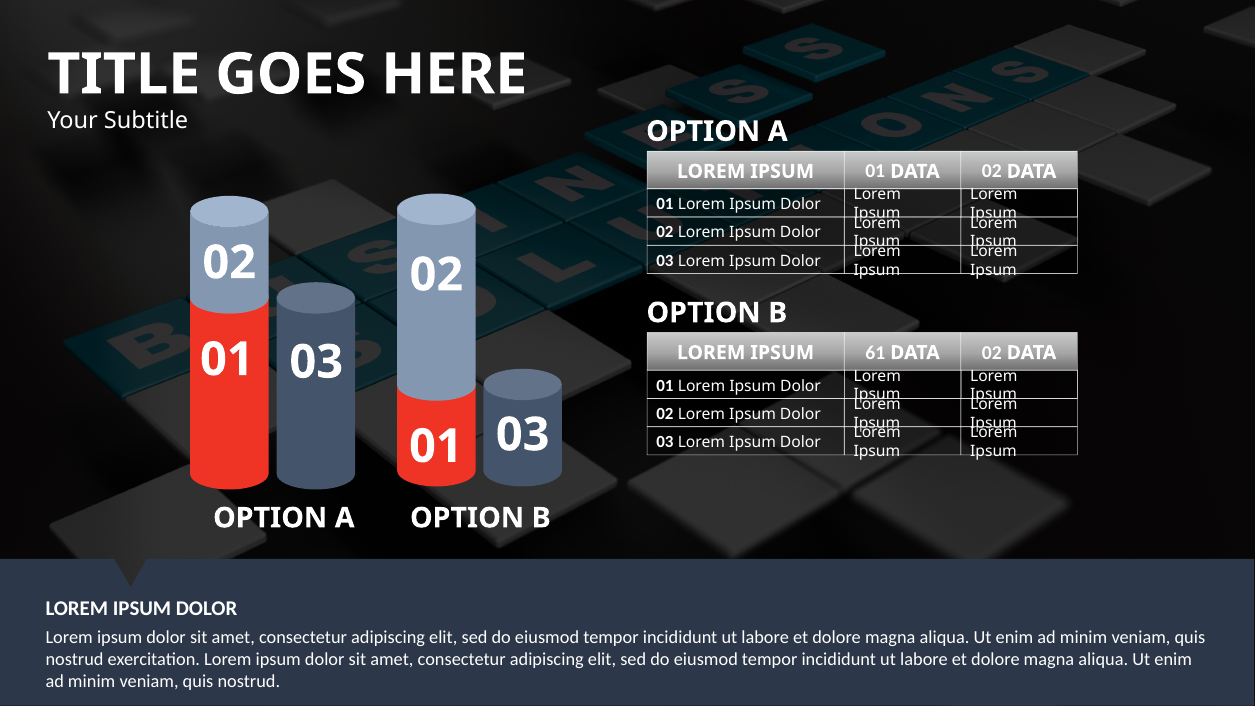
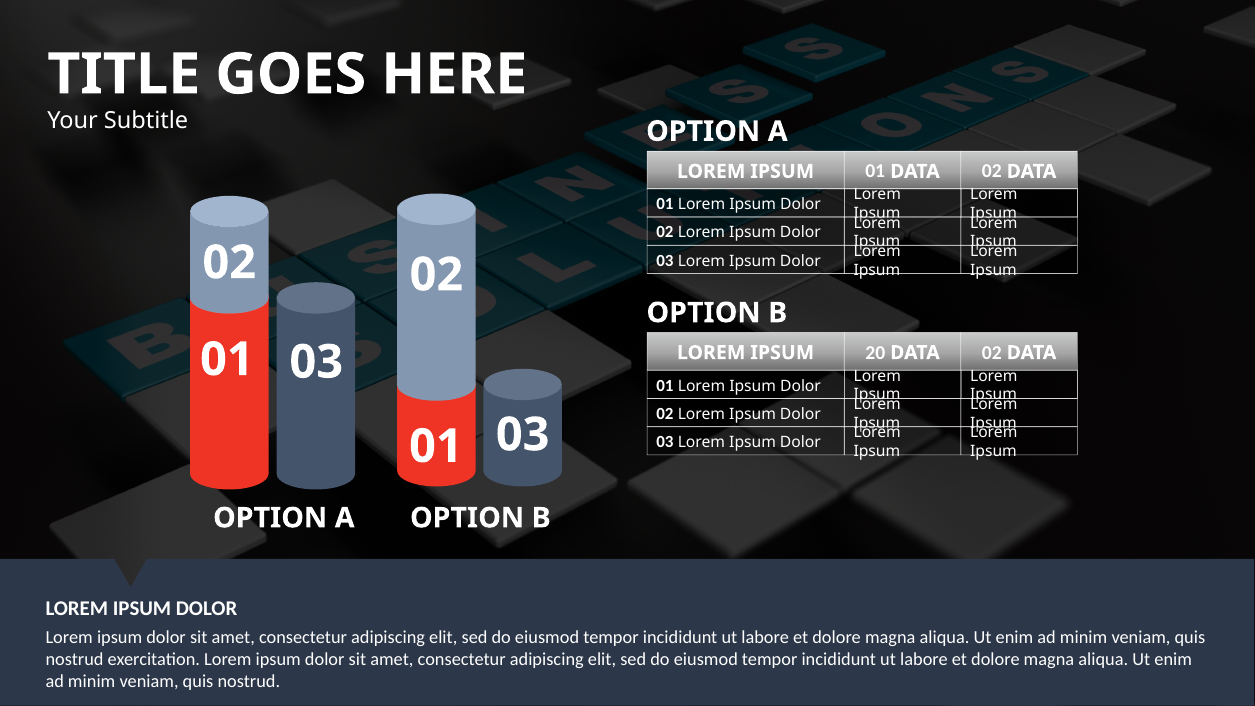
61: 61 -> 20
